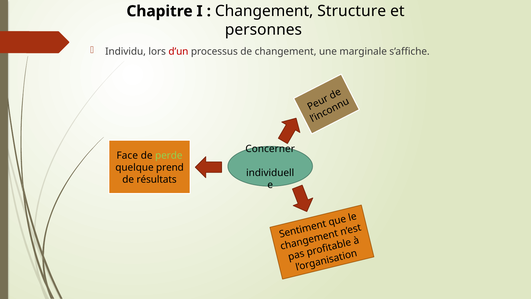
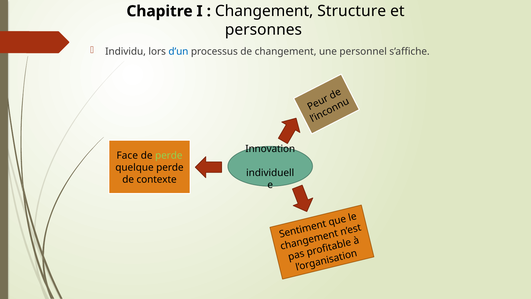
d’un colour: red -> blue
marginale: marginale -> personnel
Concerner: Concerner -> Innovation
quelque prend: prend -> perde
résultats: résultats -> contexte
